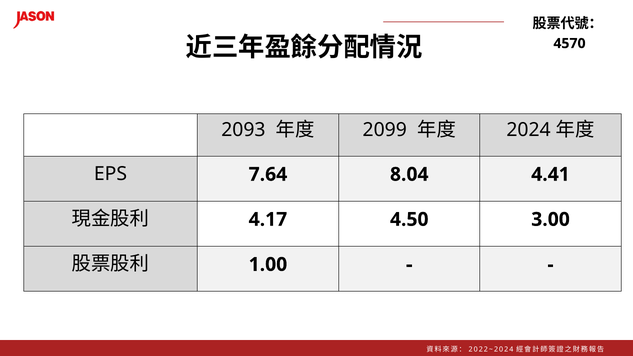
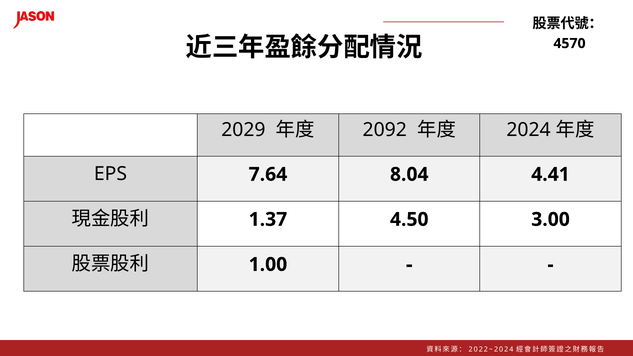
2093: 2093 -> 2029
2099: 2099 -> 2092
4.17: 4.17 -> 1.37
